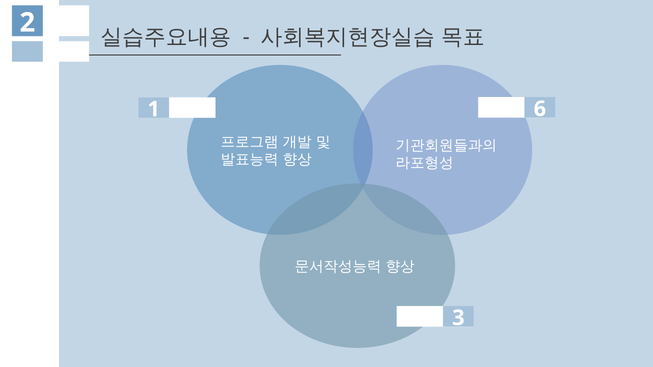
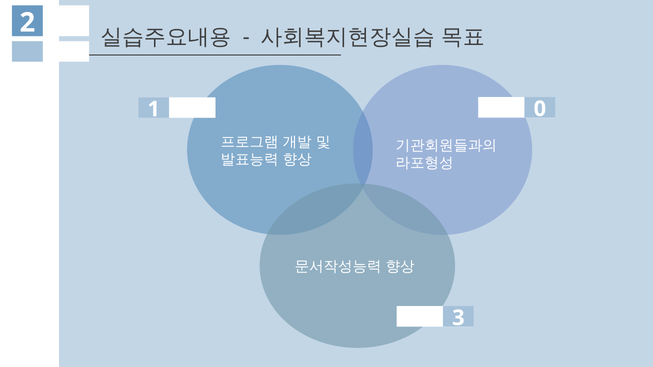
6: 6 -> 0
